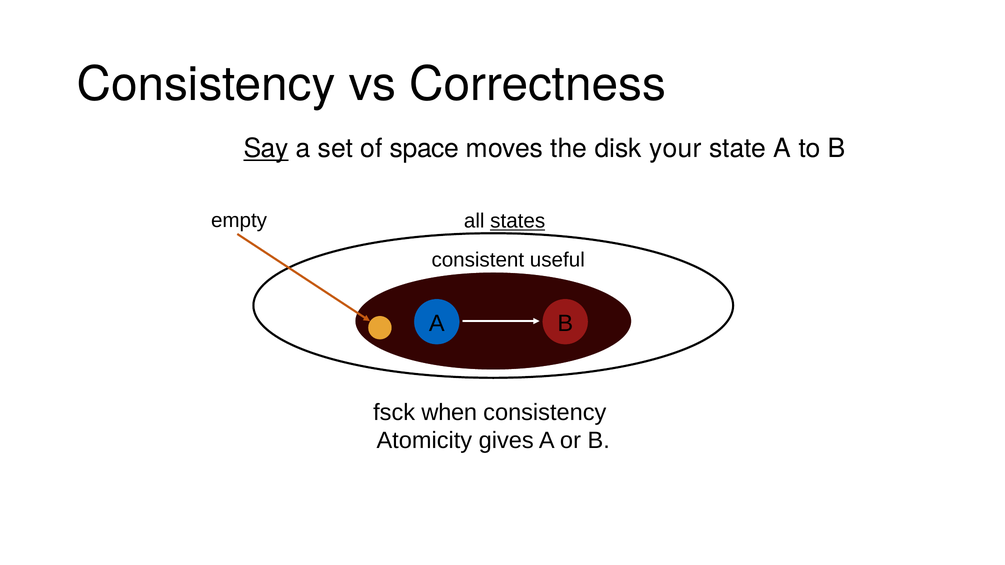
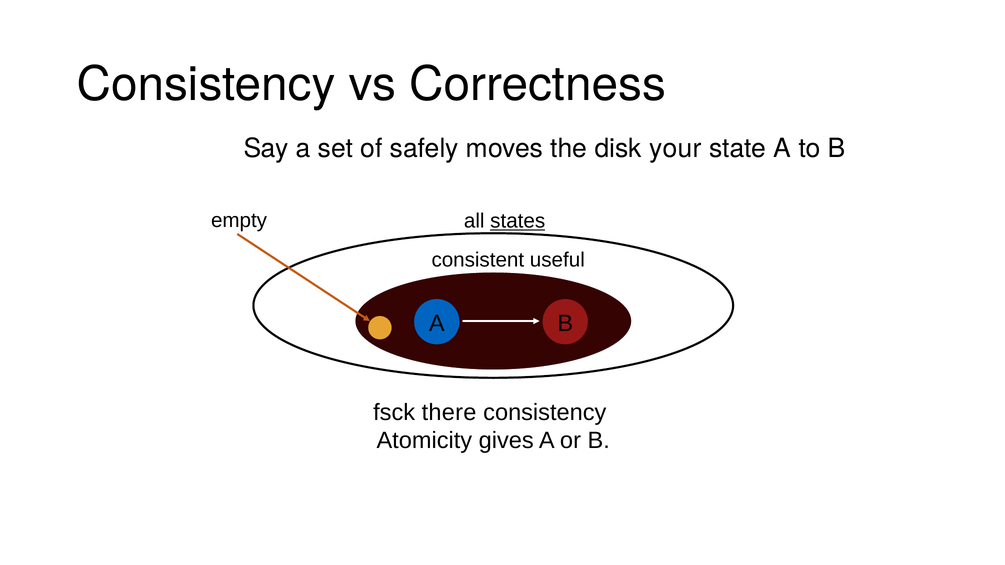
Say underline: present -> none
space: space -> safely
when: when -> there
